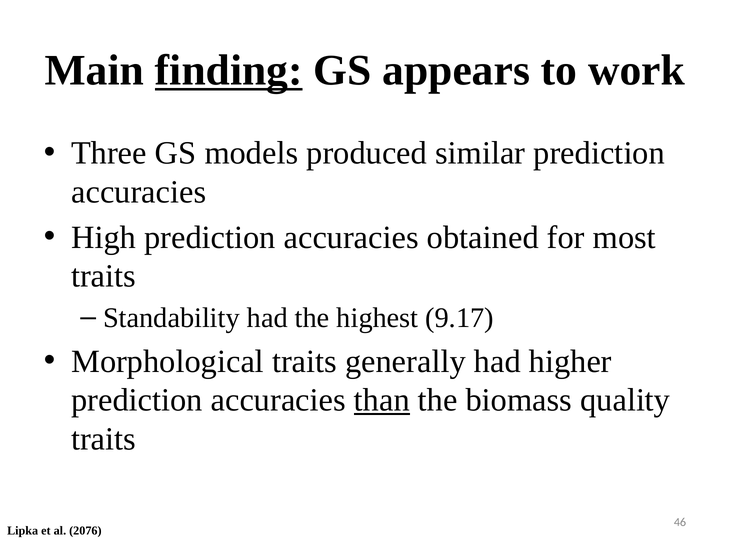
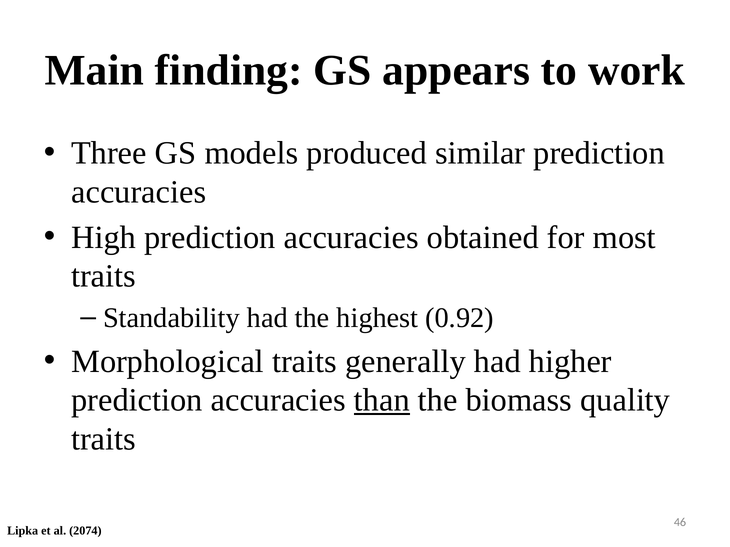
finding underline: present -> none
9.17: 9.17 -> 0.92
2076: 2076 -> 2074
